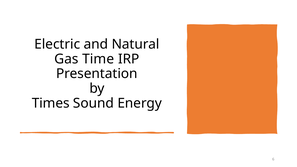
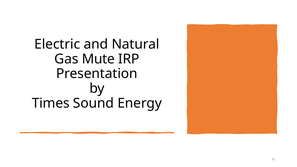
Time: Time -> Mute
